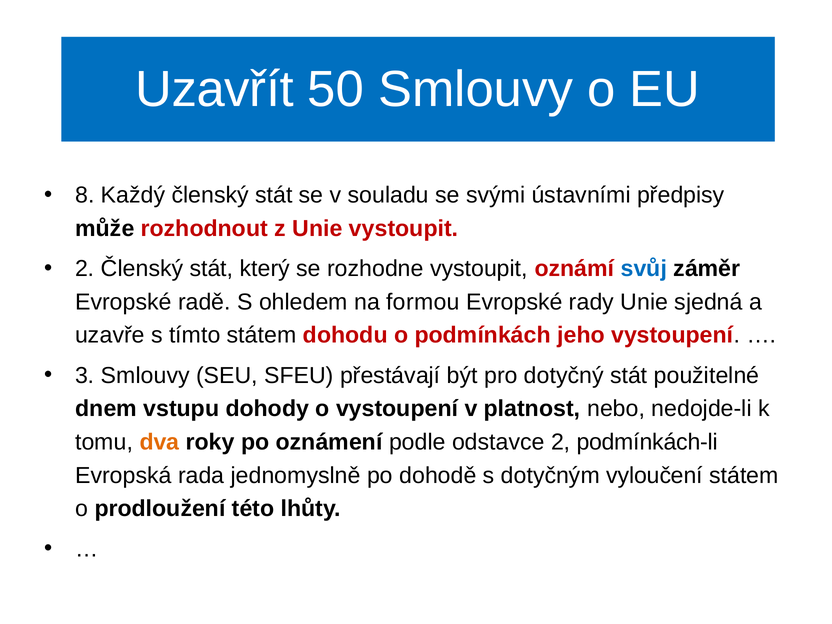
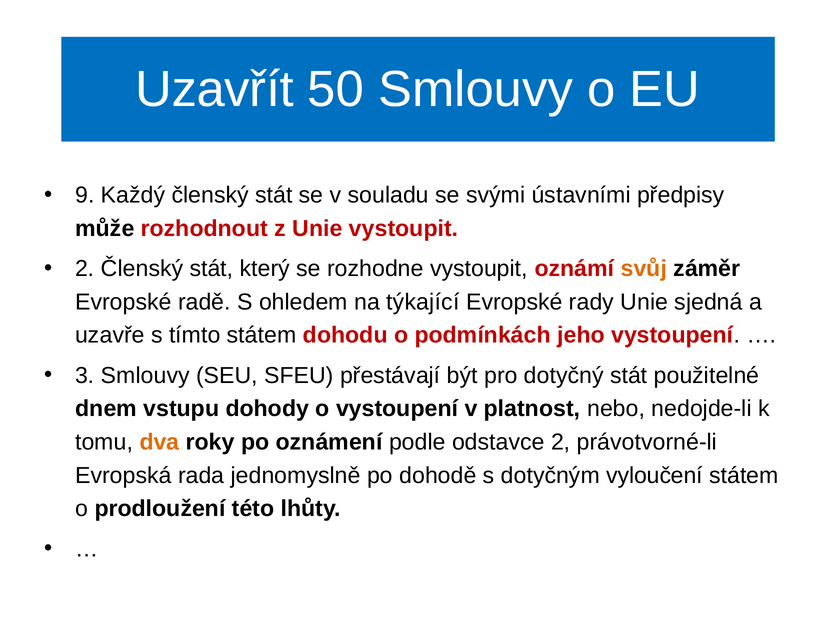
8: 8 -> 9
svůj colour: blue -> orange
formou: formou -> týkající
podmínkách-li: podmínkách-li -> právotvorné-li
